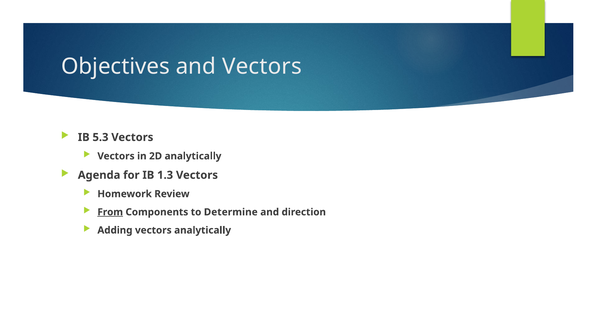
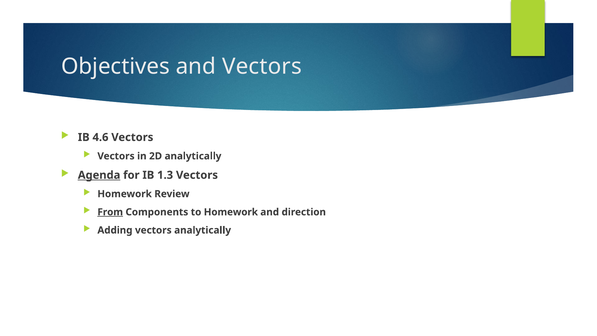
5.3: 5.3 -> 4.6
Agenda underline: none -> present
to Determine: Determine -> Homework
